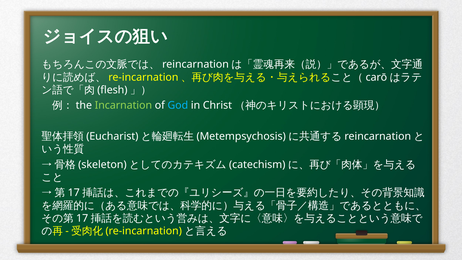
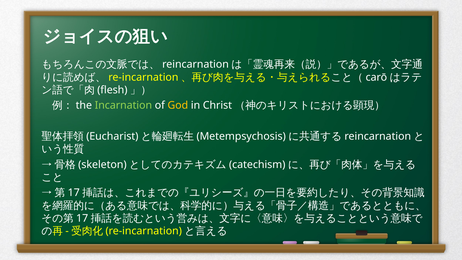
God colour: light blue -> yellow
